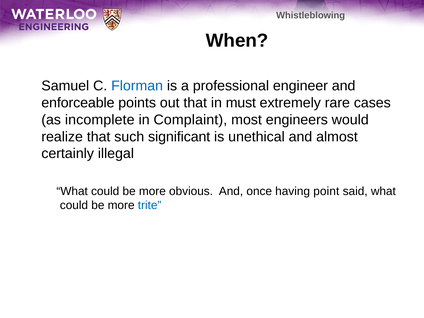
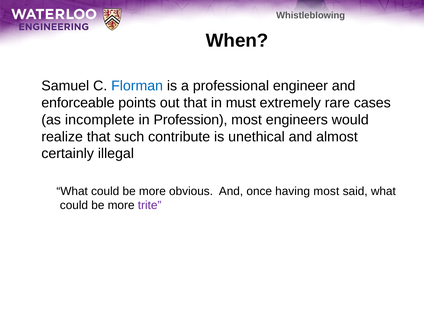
Complaint: Complaint -> Profession
significant: significant -> contribute
having point: point -> most
trite colour: blue -> purple
